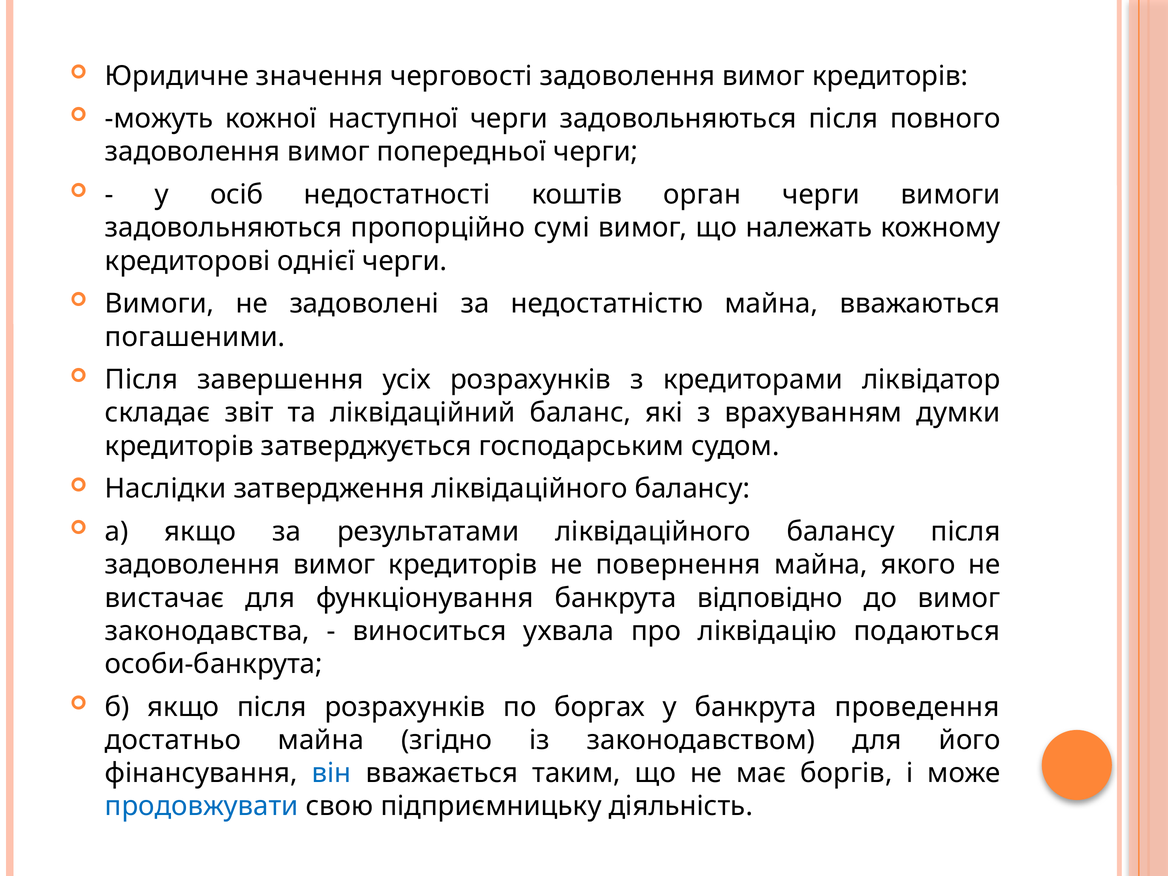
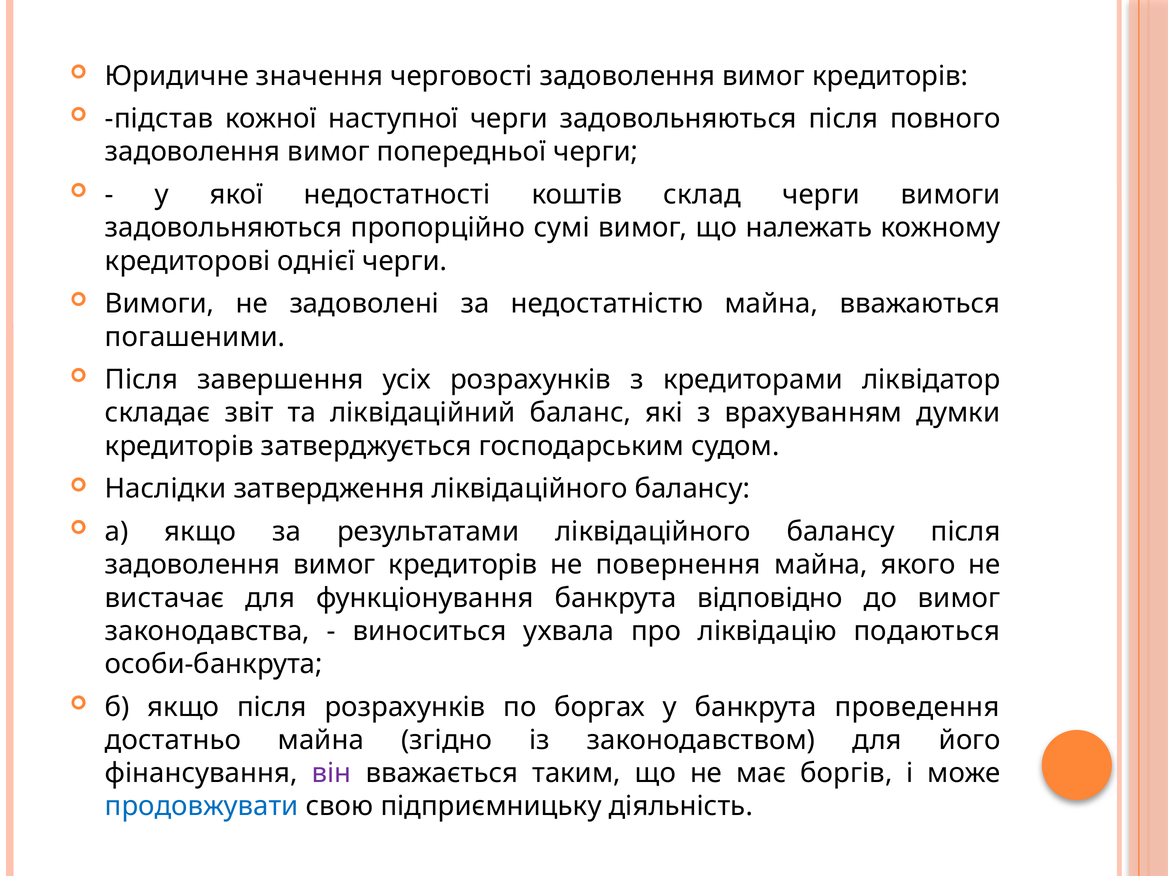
можуть: можуть -> підстав
осіб: осіб -> якої
орган: орган -> склад
він colour: blue -> purple
